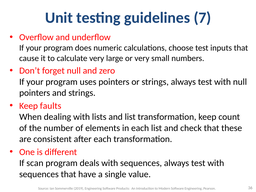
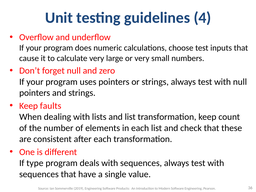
7: 7 -> 4
scan: scan -> type
